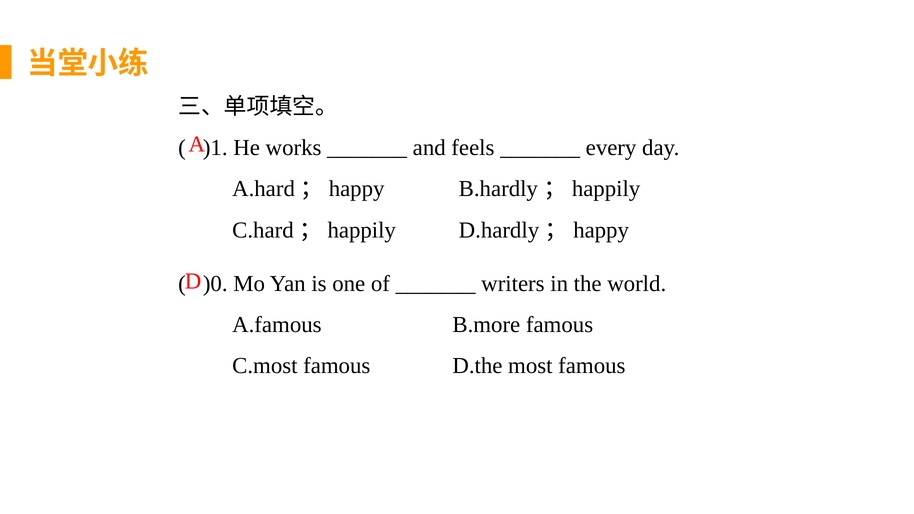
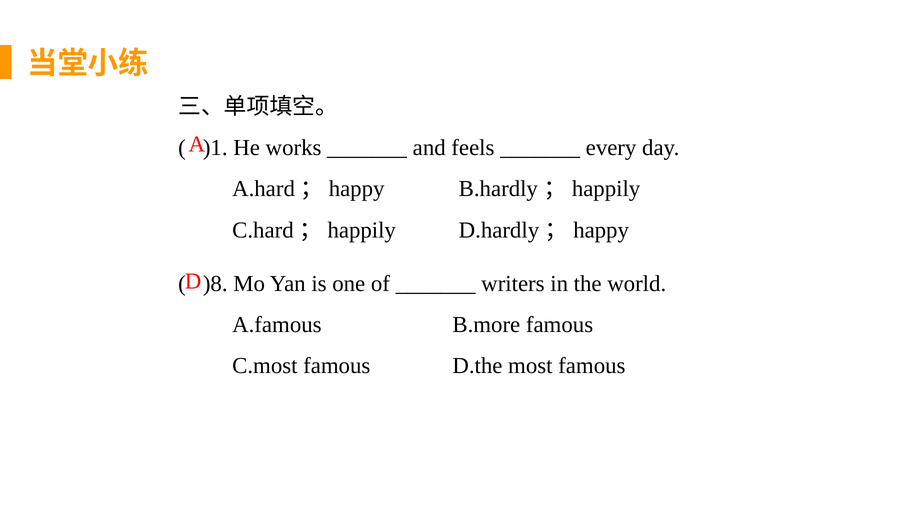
)0: )0 -> )8
